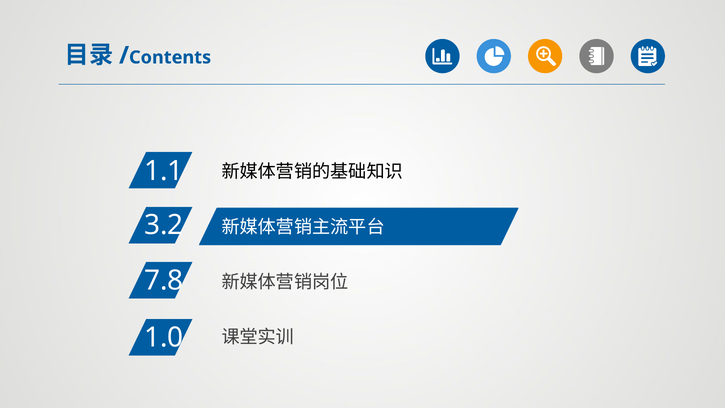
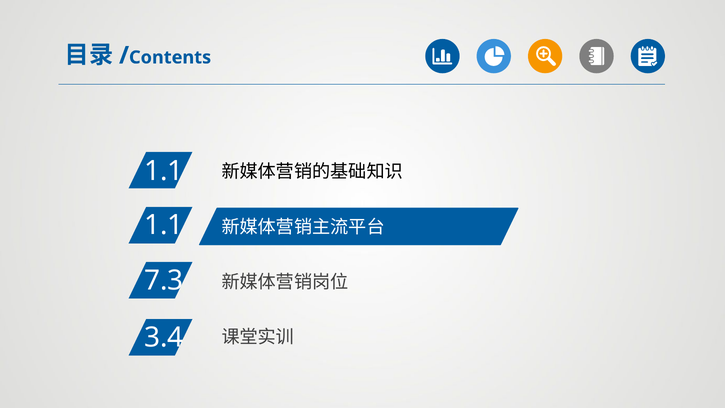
3.2 at (164, 225): 3.2 -> 1.1
7.8: 7.8 -> 7.3
1.0: 1.0 -> 3.4
